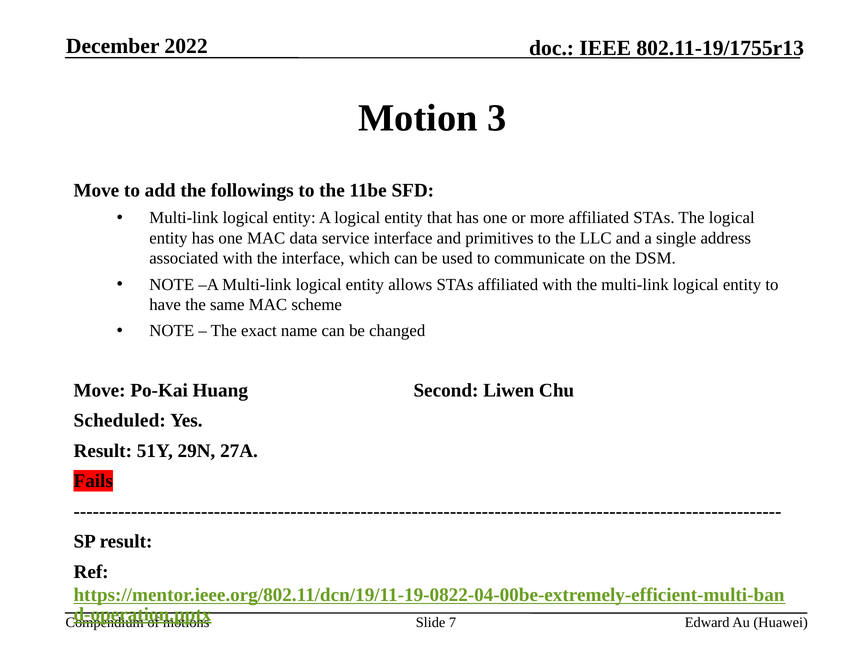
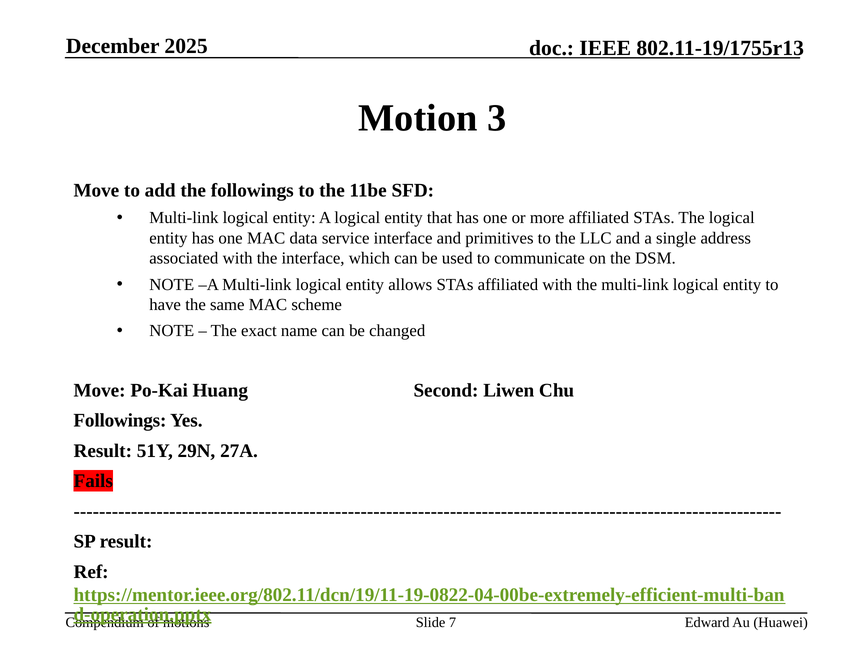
2022: 2022 -> 2025
Scheduled at (120, 420): Scheduled -> Followings
